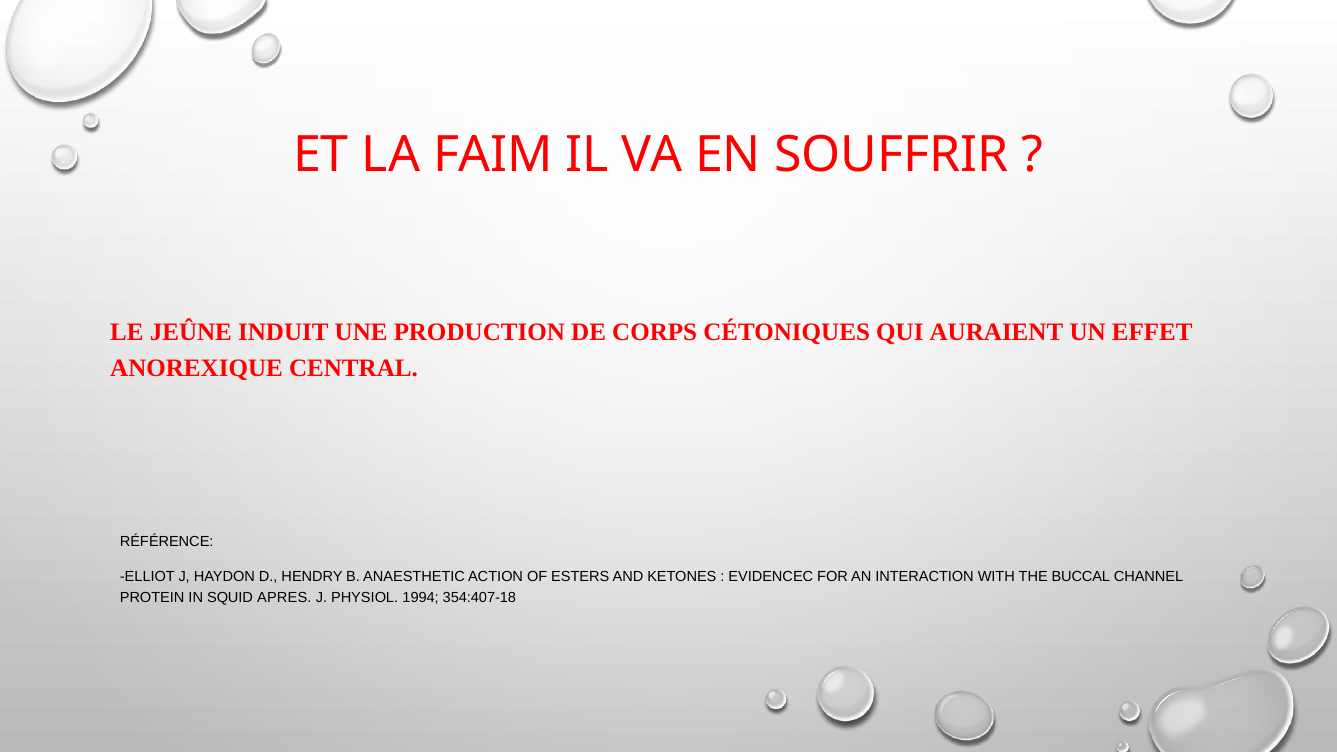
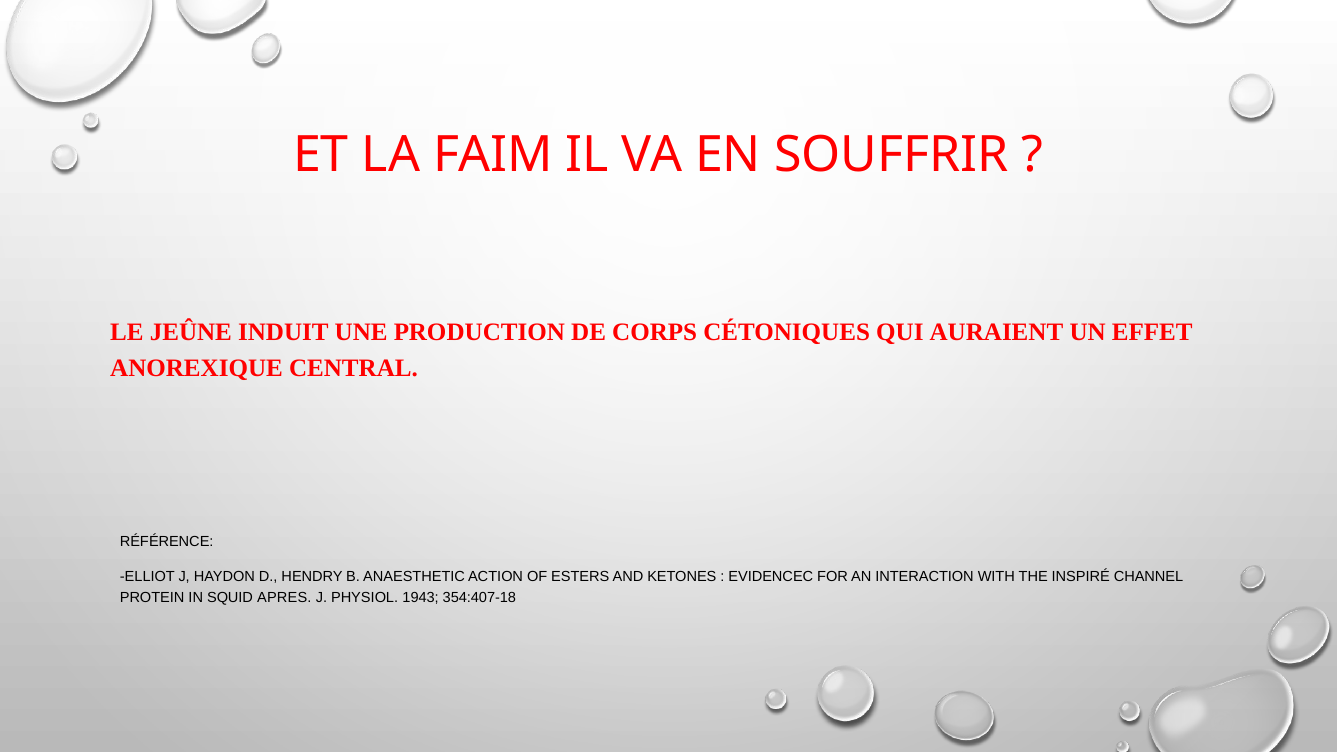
BUCCAL: BUCCAL -> INSPIRÉ
1994: 1994 -> 1943
